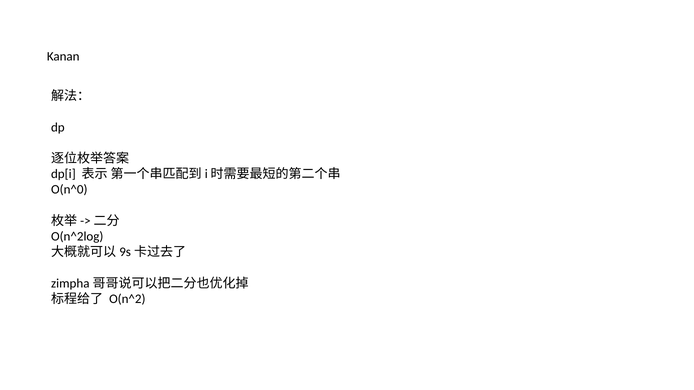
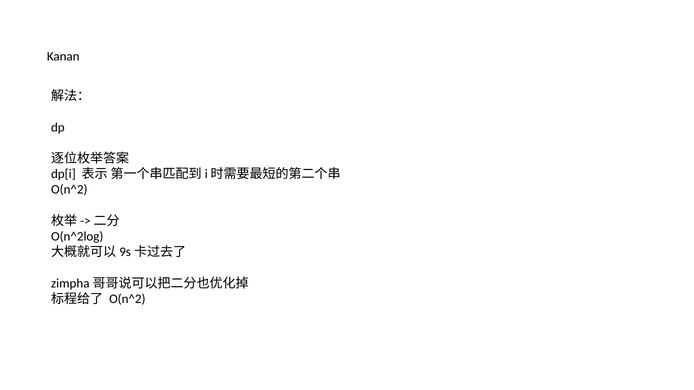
O(n^0 at (69, 190): O(n^0 -> O(n^2
